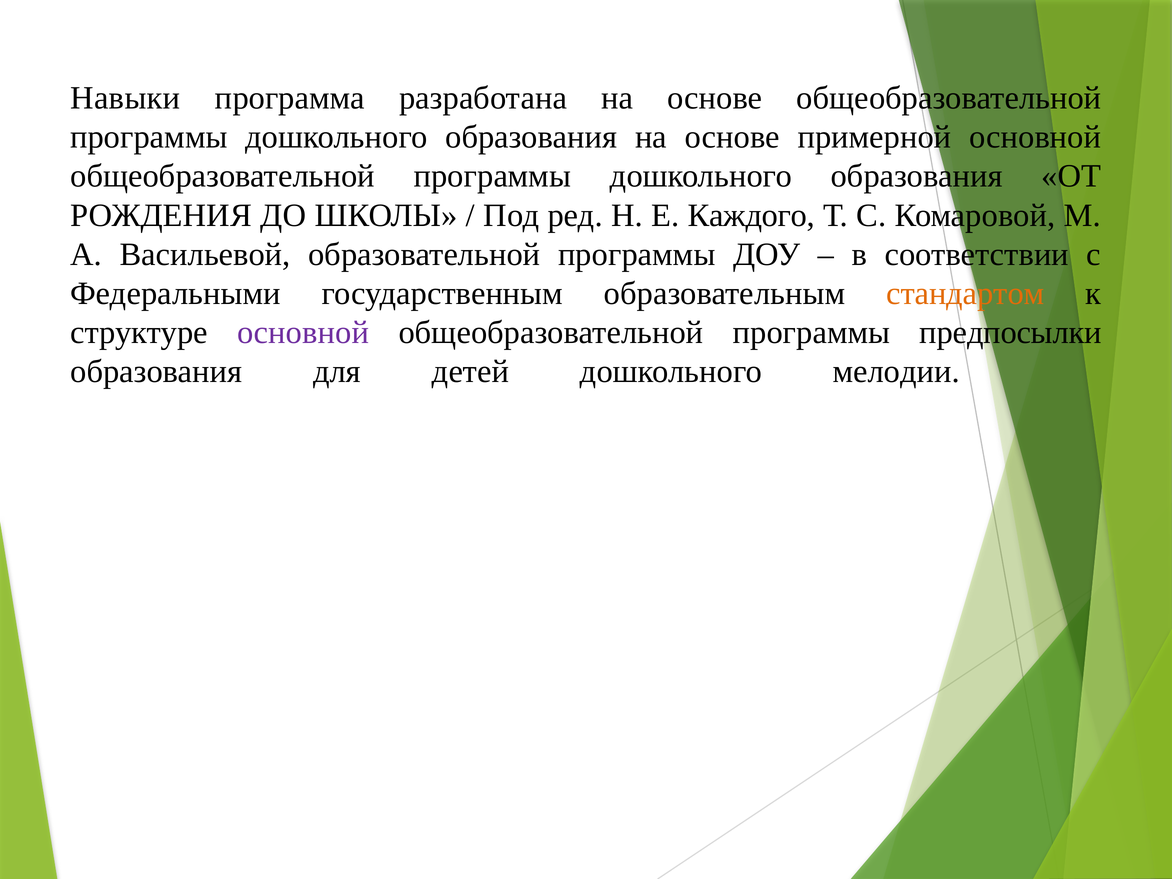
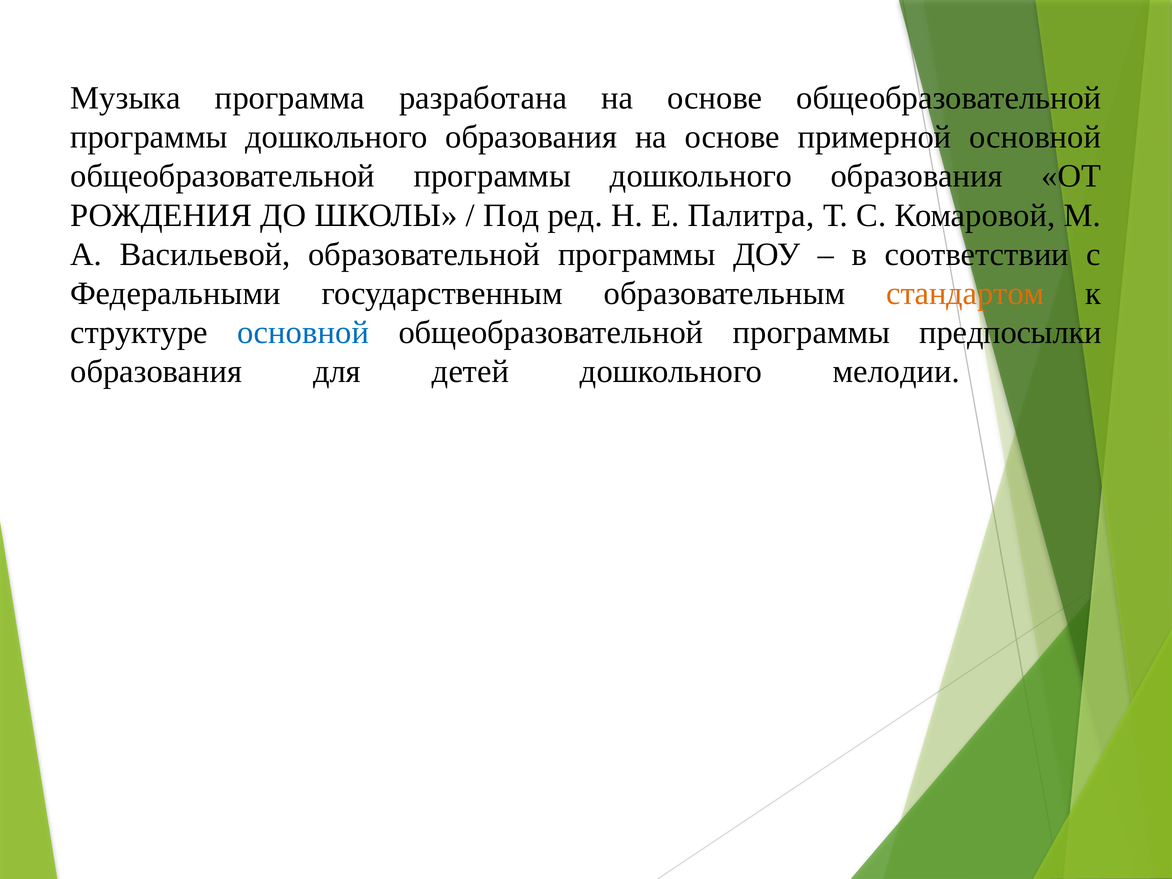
Навыки: Навыки -> Музыка
Каждого: Каждого -> Палитра
основной at (303, 332) colour: purple -> blue
